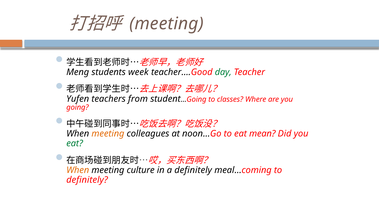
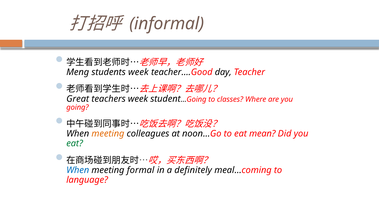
meeting at (167, 24): meeting -> informal
day colour: green -> black
Yufen: Yufen -> Great
teachers from: from -> week
When at (78, 170) colour: orange -> blue
culture: culture -> formal
definitely at (87, 180): definitely -> language
